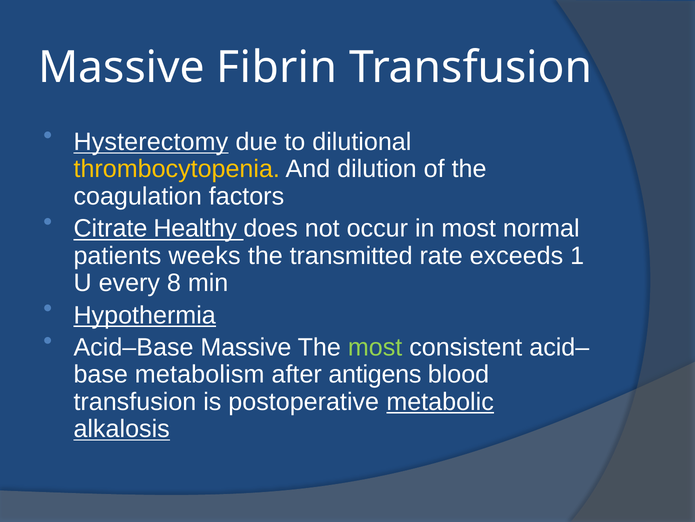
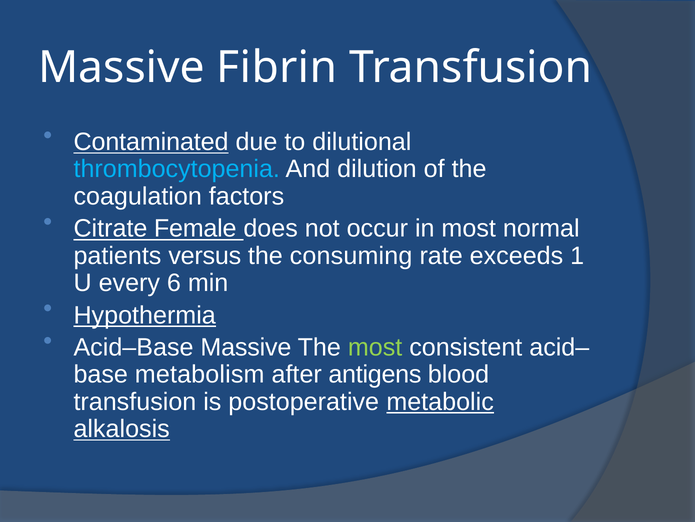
Hysterectomy: Hysterectomy -> Contaminated
thrombocytopenia colour: yellow -> light blue
Healthy: Healthy -> Female
weeks: weeks -> versus
transmitted: transmitted -> consuming
8: 8 -> 6
